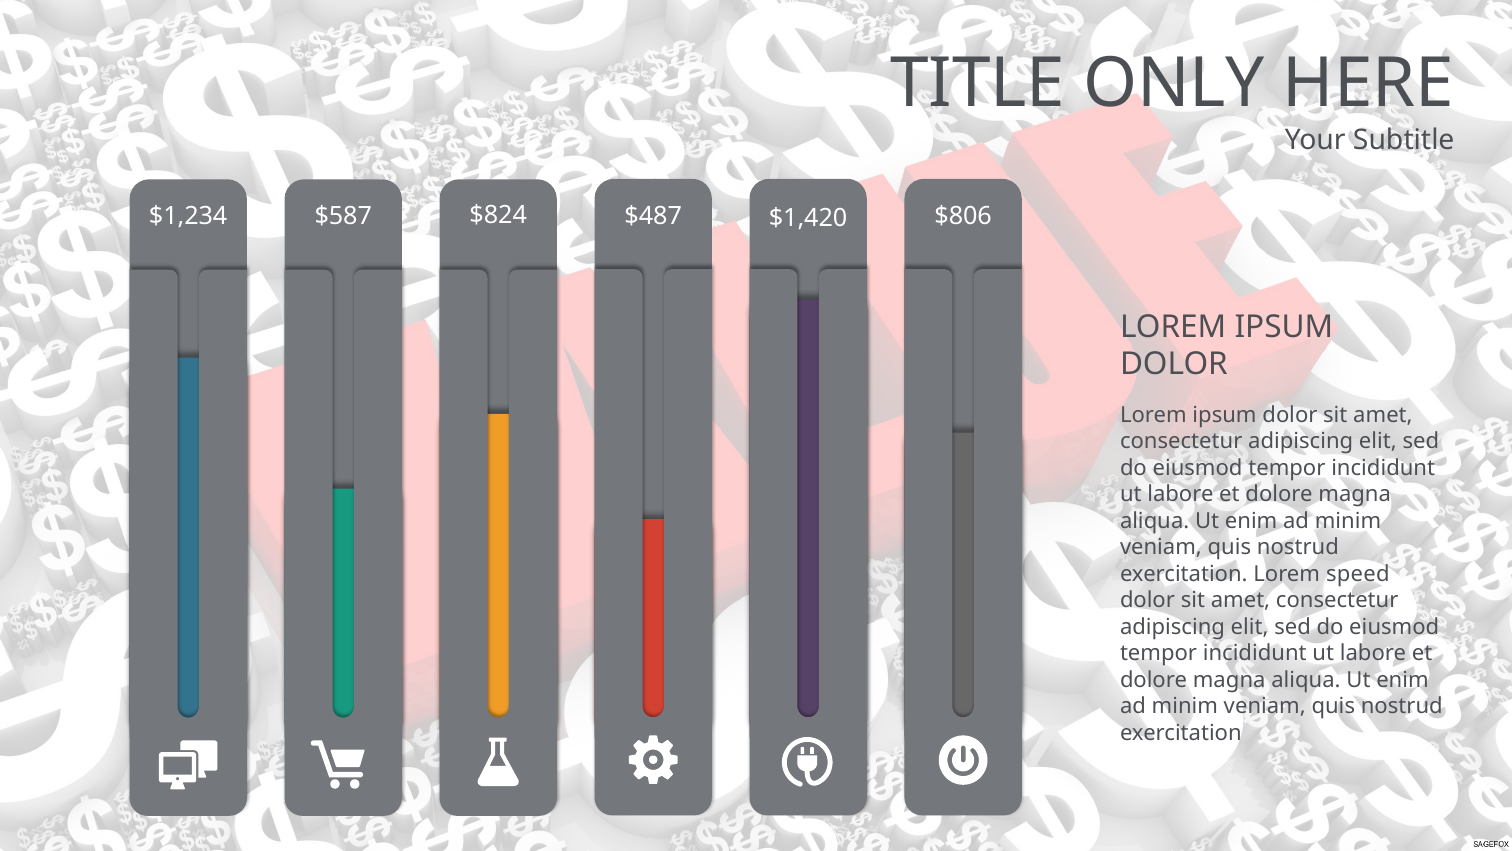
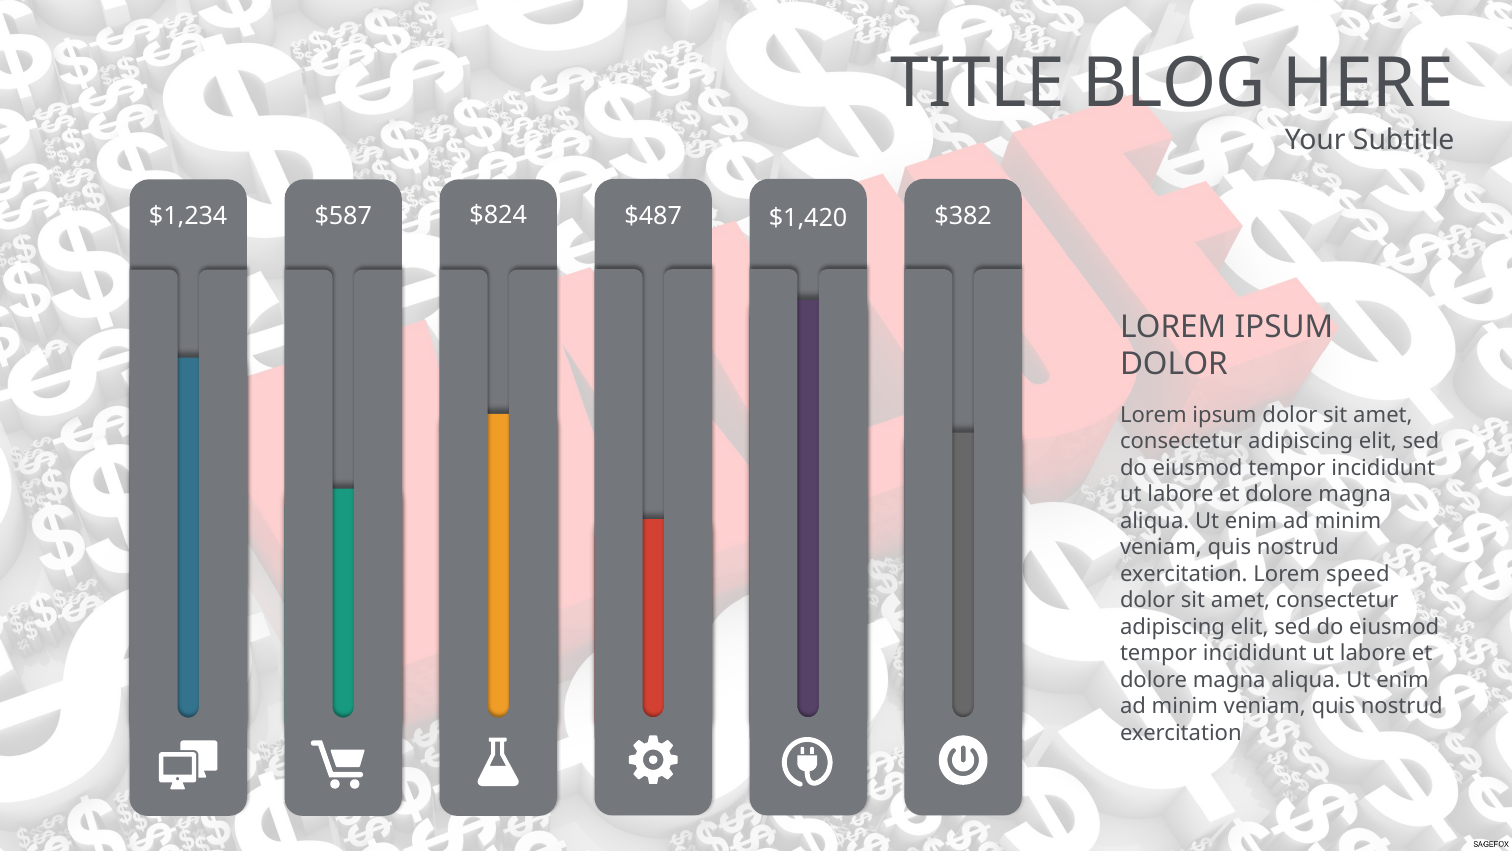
ONLY: ONLY -> BLOG
$806: $806 -> $382
